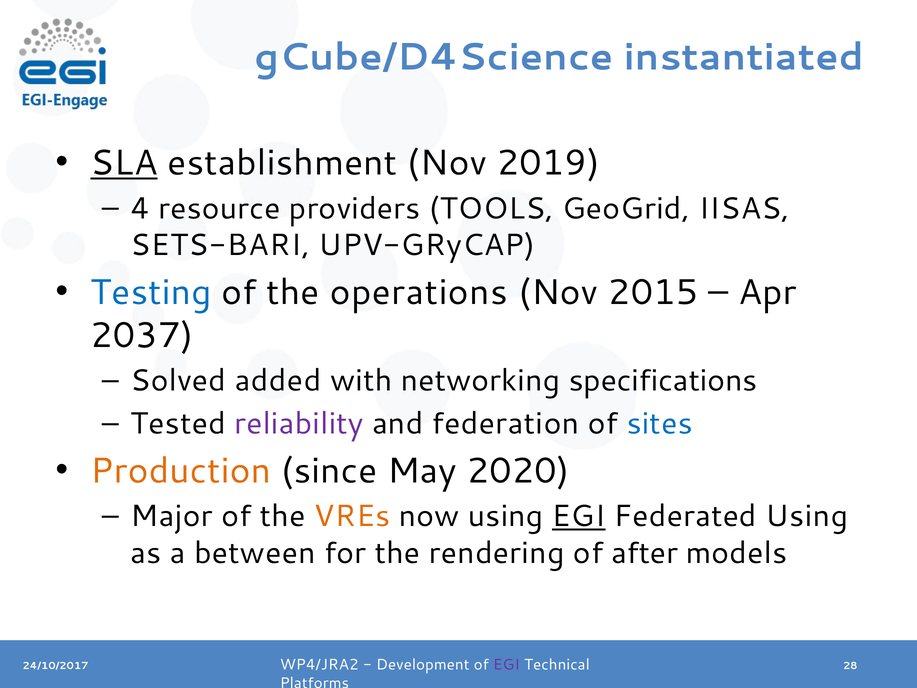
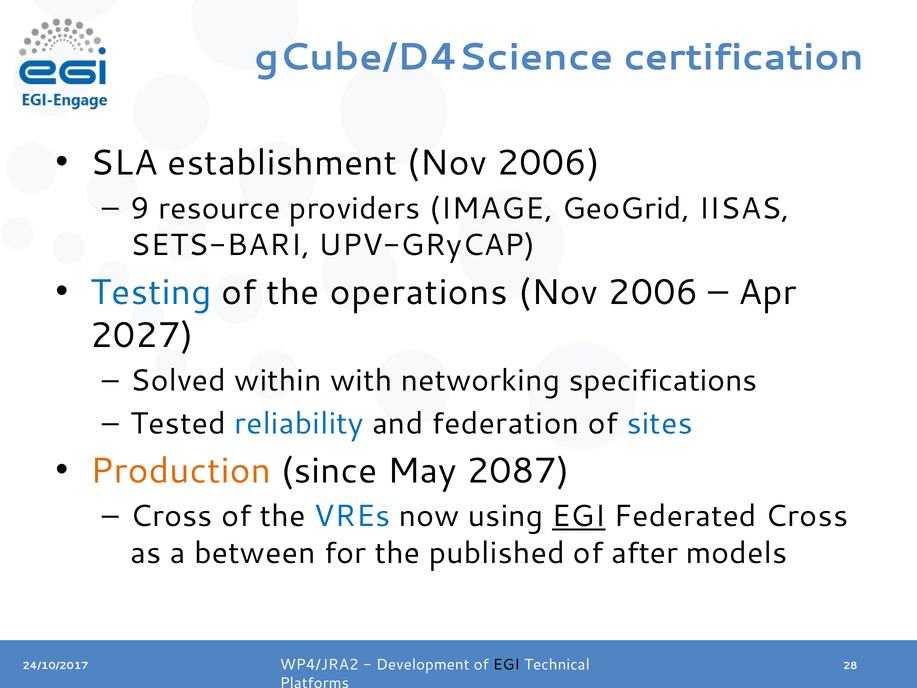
instantiated: instantiated -> certification
SLA underline: present -> none
establishment Nov 2019: 2019 -> 2006
4: 4 -> 9
TOOLS: TOOLS -> IMAGE
2015 at (653, 292): 2015 -> 2006
2037: 2037 -> 2027
added: added -> within
reliability colour: purple -> blue
2020: 2020 -> 2087
Major at (172, 516): Major -> Cross
VREs colour: orange -> blue
Federated Using: Using -> Cross
rendering: rendering -> published
EGI at (506, 665) colour: purple -> black
